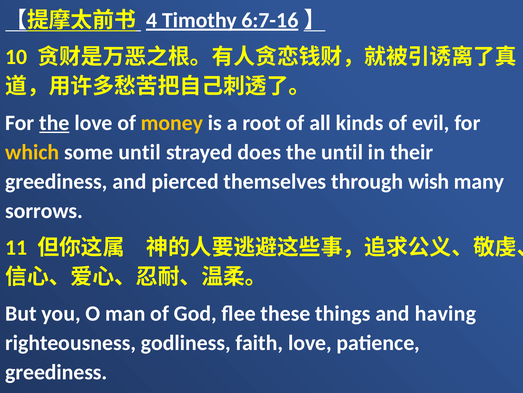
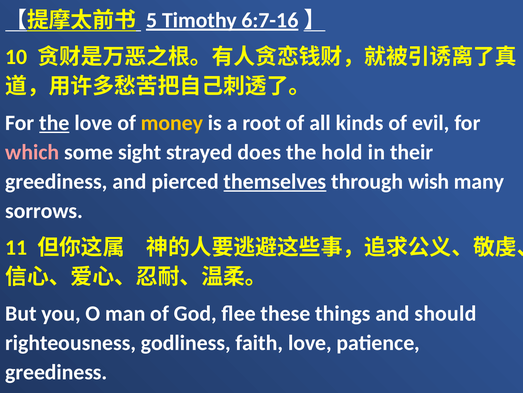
4: 4 -> 5
which colour: yellow -> pink
some until: until -> sight
the until: until -> hold
themselves underline: none -> present
having: having -> should
